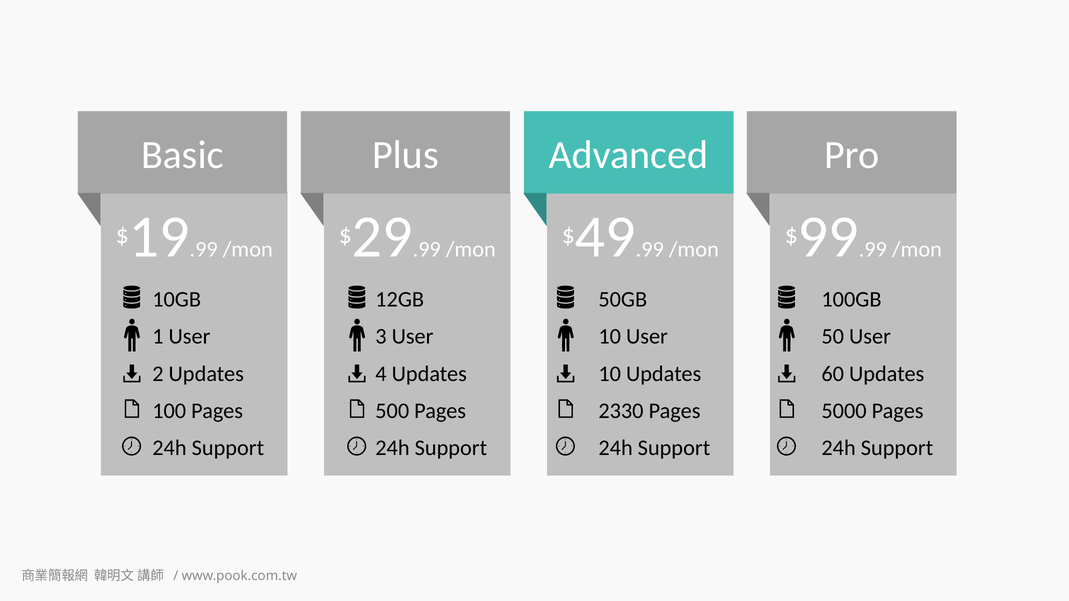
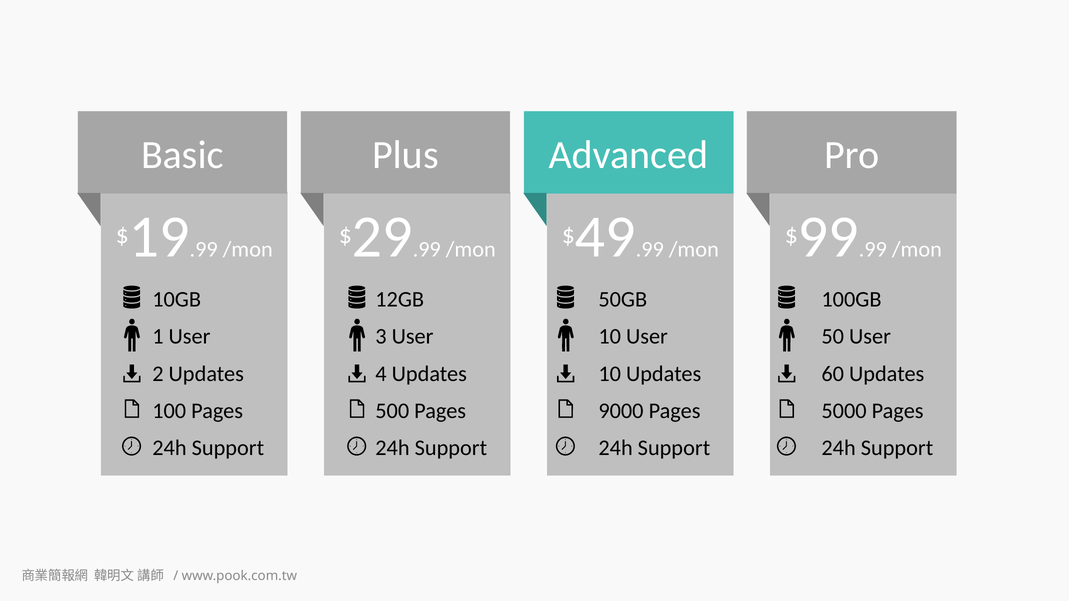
2330: 2330 -> 9000
